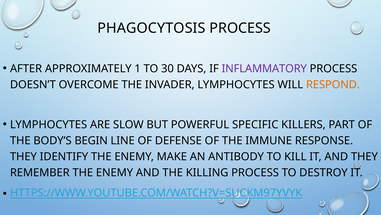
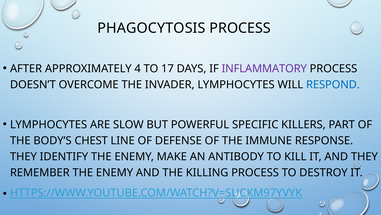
1: 1 -> 4
30: 30 -> 17
RESPOND colour: orange -> blue
BEGIN: BEGIN -> CHEST
